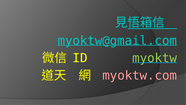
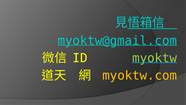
myoktw.com colour: pink -> yellow
